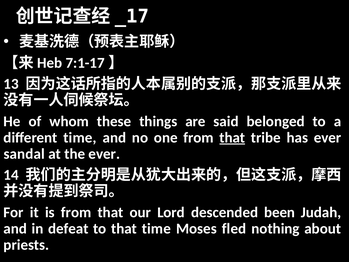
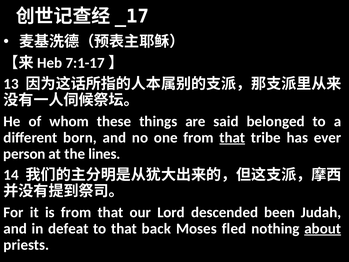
different time: time -> born
sandal: sandal -> person
the ever: ever -> lines
that time: time -> back
about underline: none -> present
